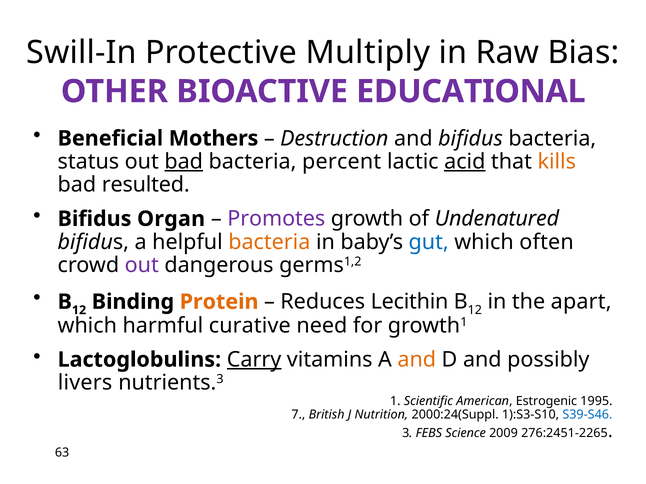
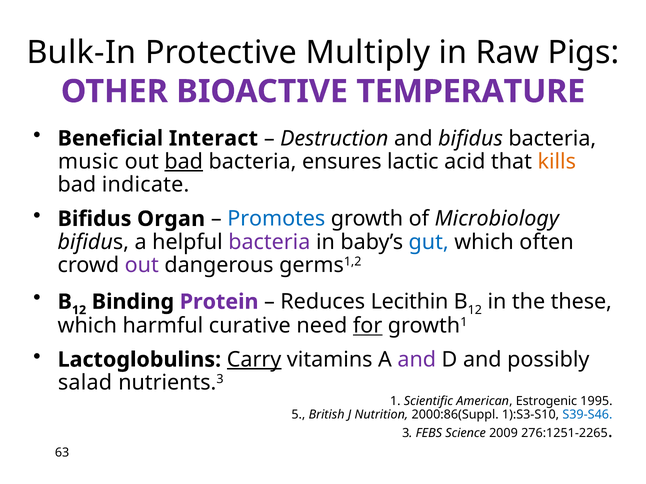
Swill-In: Swill-In -> Bulk-In
Bias: Bias -> Pigs
EDUCATIONAL: EDUCATIONAL -> TEMPERATURE
Mothers: Mothers -> Interact
status: status -> music
percent: percent -> ensures
acid underline: present -> none
resulted: resulted -> indicate
Promotes colour: purple -> blue
Undenatured: Undenatured -> Microbiology
bacteria at (269, 242) colour: orange -> purple
Protein colour: orange -> purple
apart: apart -> these
for underline: none -> present
and at (417, 360) colour: orange -> purple
livers: livers -> salad
7: 7 -> 5
2000:24(Suppl: 2000:24(Suppl -> 2000:86(Suppl
276:2451-2265: 276:2451-2265 -> 276:1251-2265
